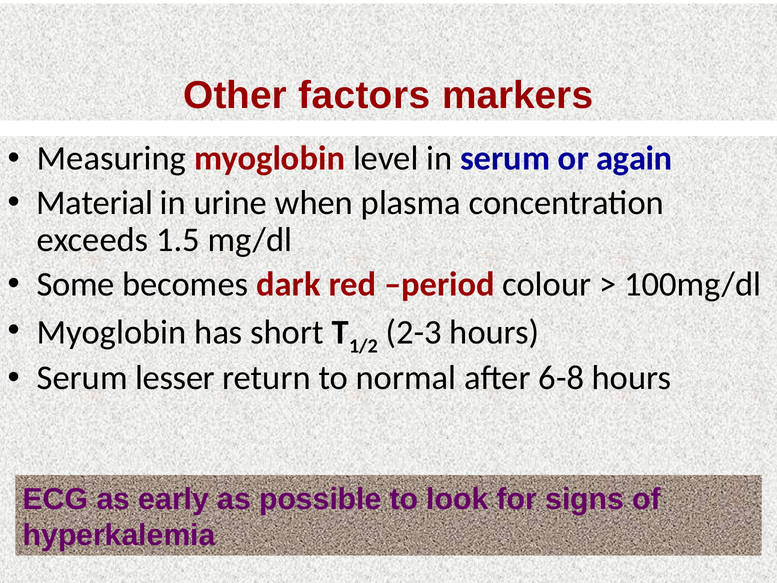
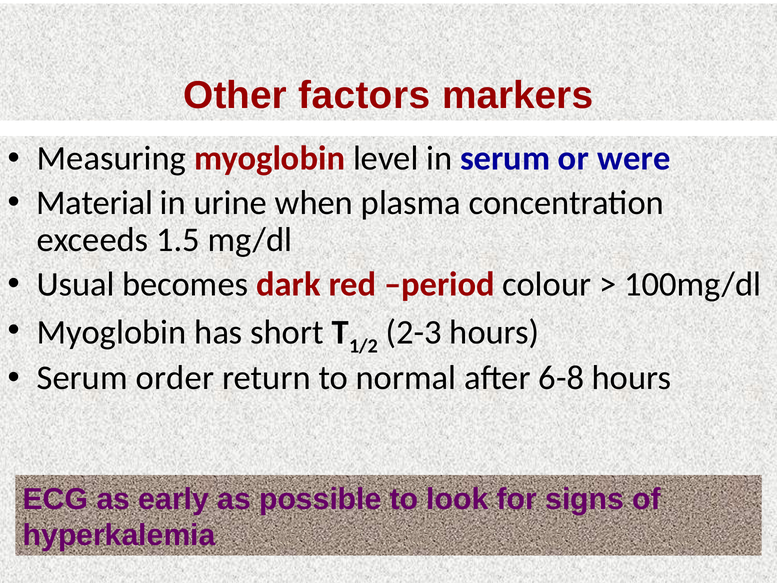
again: again -> were
Some: Some -> Usual
lesser: lesser -> order
